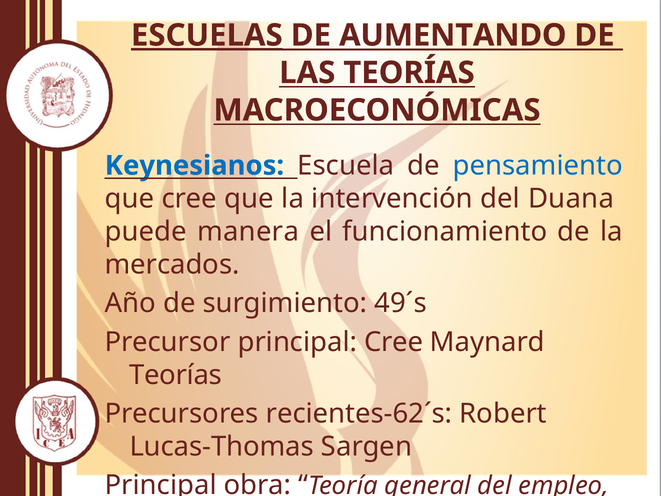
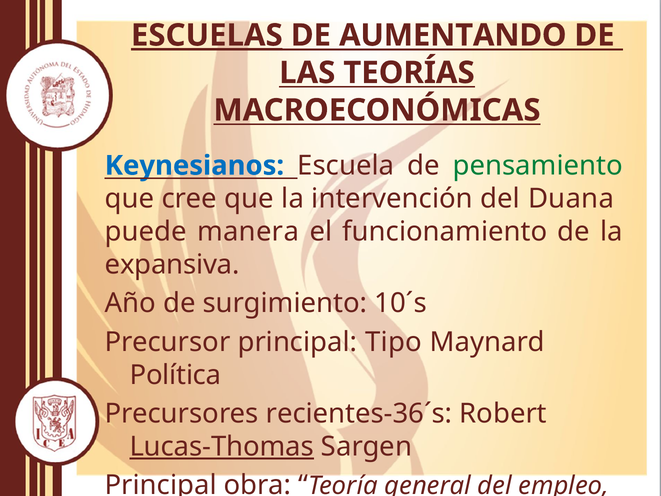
pensamiento colour: blue -> green
mercados: mercados -> expansiva
49´s: 49´s -> 10´s
principal Cree: Cree -> Tipo
Teorías at (176, 375): Teorías -> Política
recientes-62´s: recientes-62´s -> recientes-36´s
Lucas-Thomas underline: none -> present
